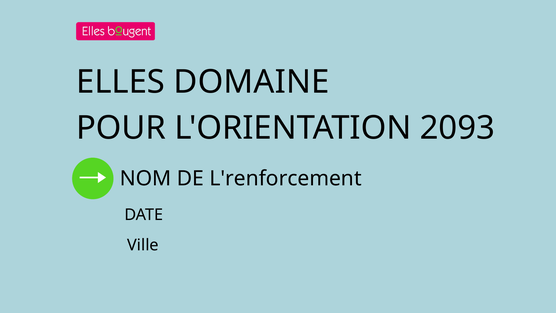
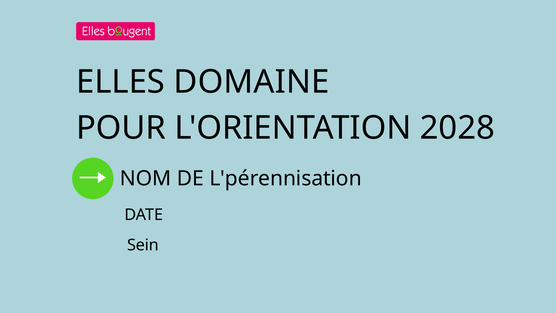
2093: 2093 -> 2028
L'renforcement: L'renforcement -> L'pérennisation
Ville: Ville -> Sein
